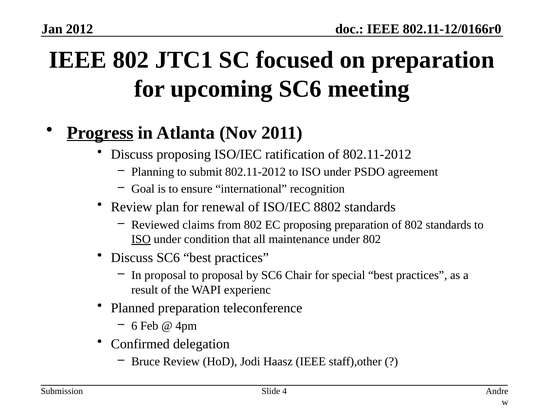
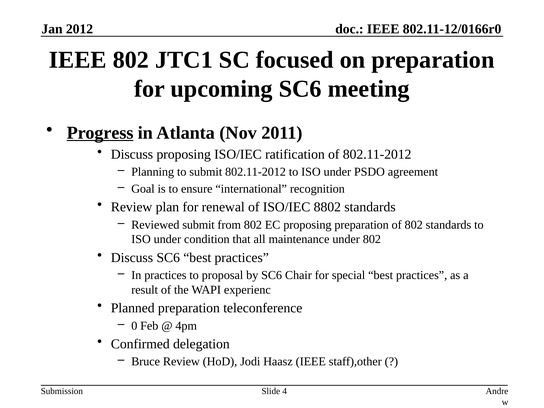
Reviewed claims: claims -> submit
ISO at (141, 239) underline: present -> none
In proposal: proposal -> practices
6: 6 -> 0
